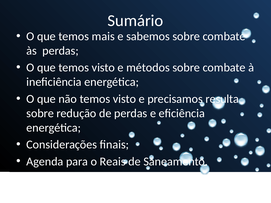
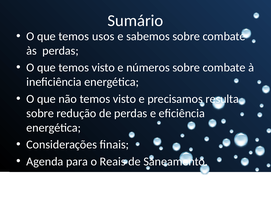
mais: mais -> usos
métodos: métodos -> números
